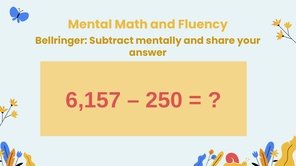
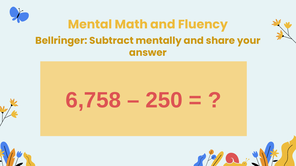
6,157: 6,157 -> 6,758
